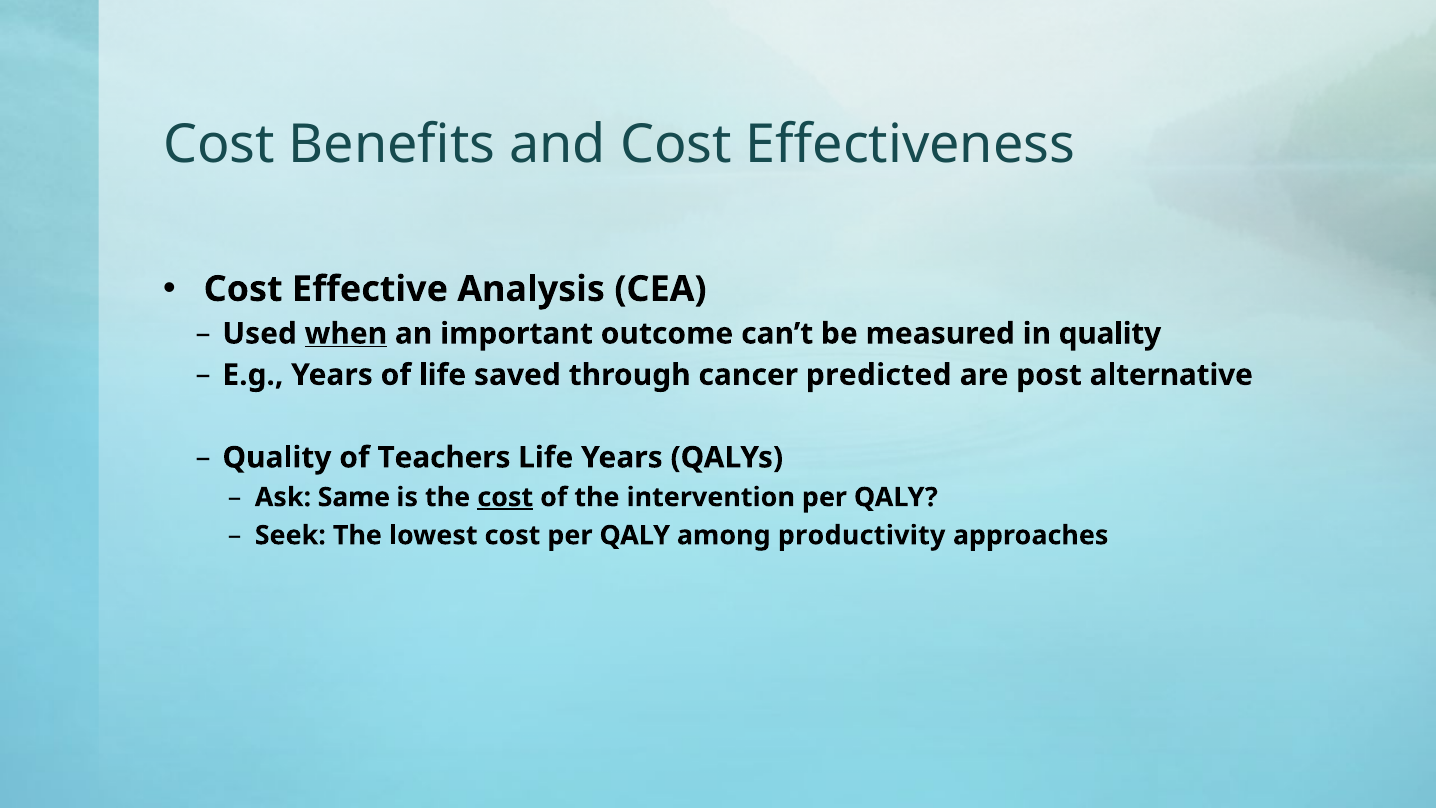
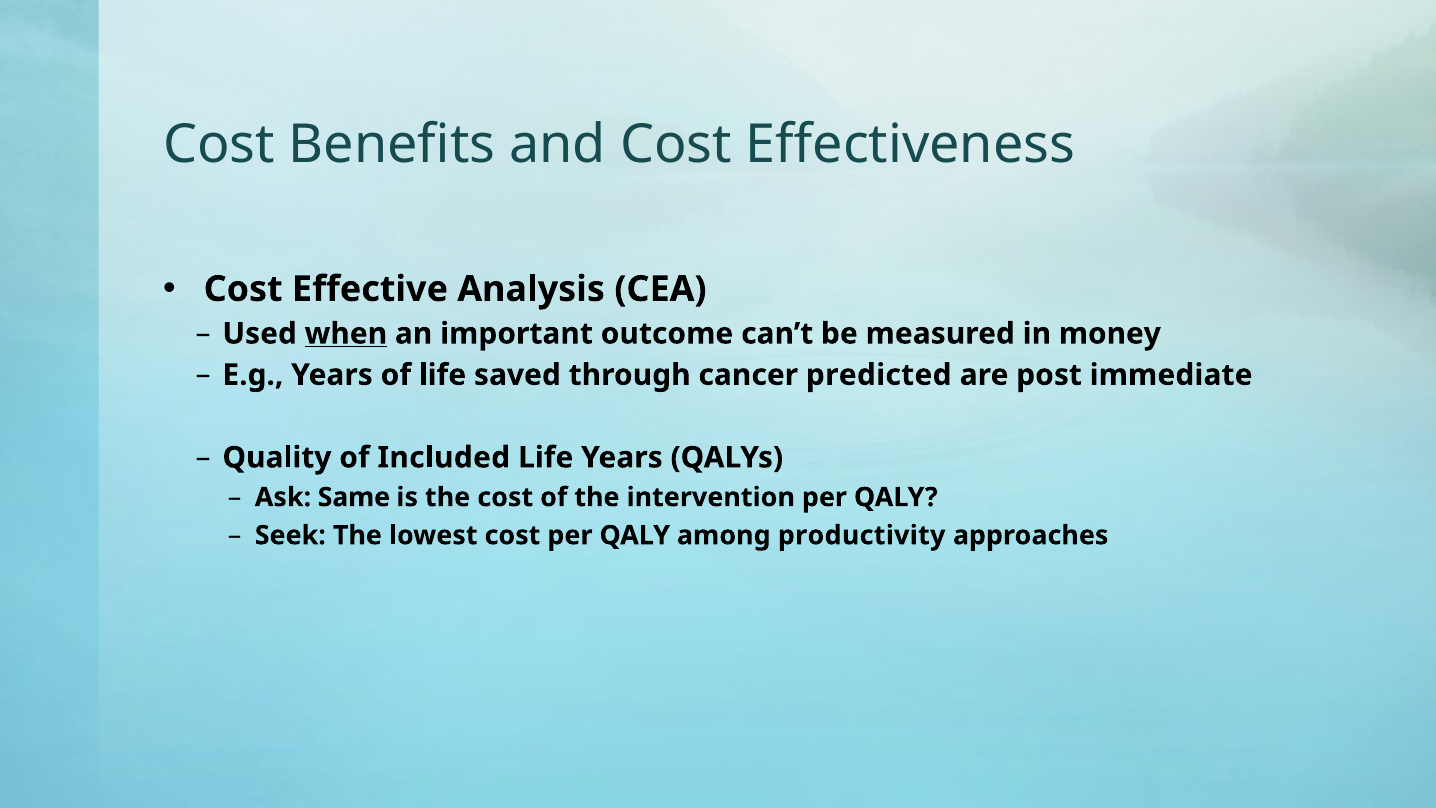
in quality: quality -> money
alternative: alternative -> immediate
Teachers: Teachers -> Included
cost at (505, 497) underline: present -> none
